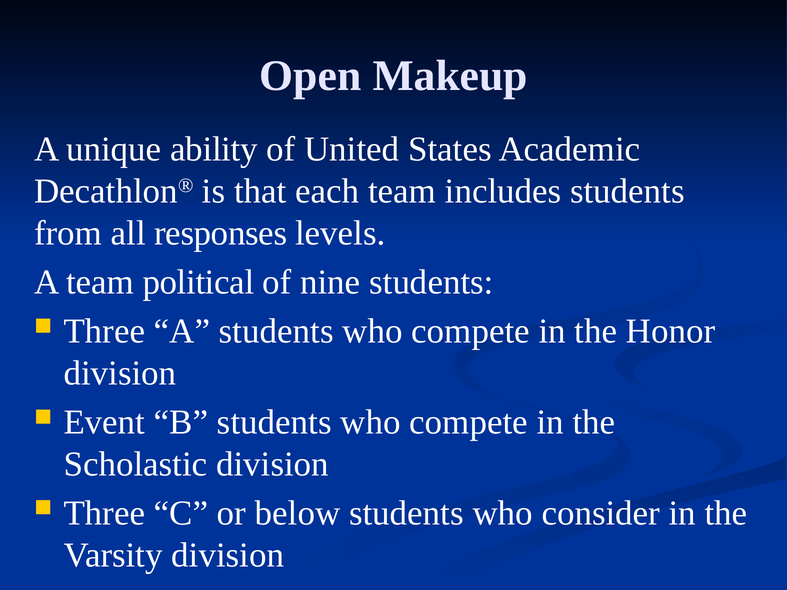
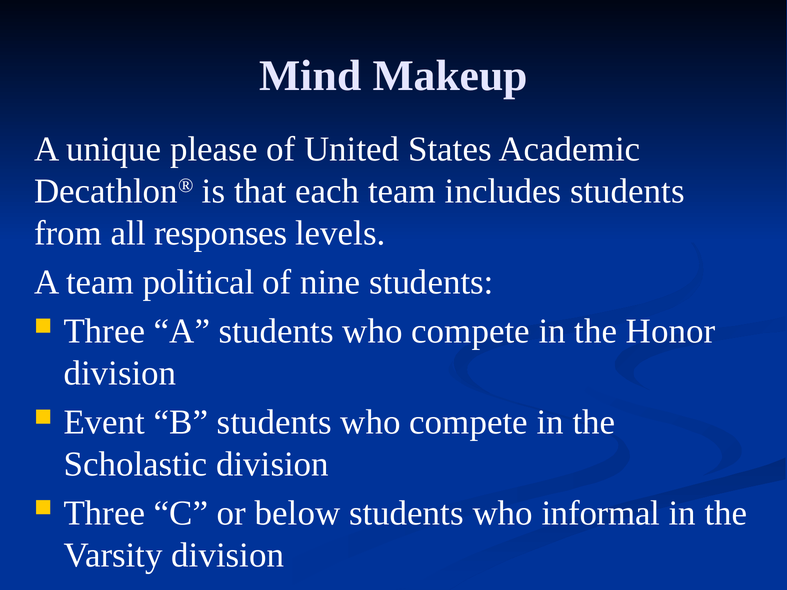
Open: Open -> Mind
ability: ability -> please
consider: consider -> informal
